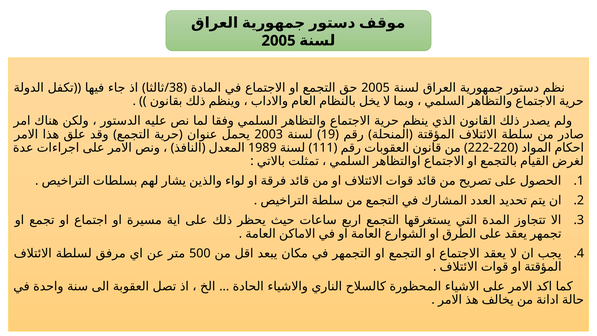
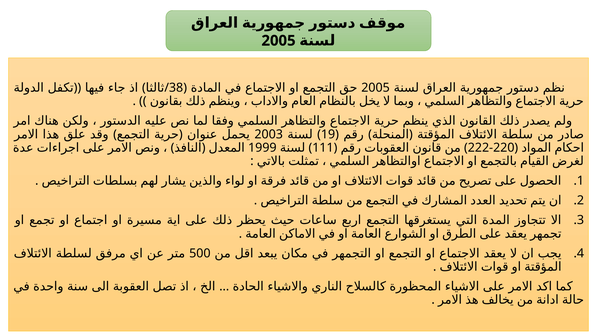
1989: 1989 -> 1999
